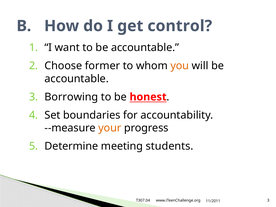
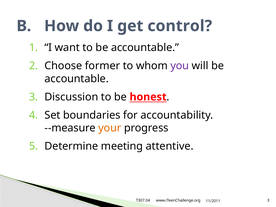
you colour: orange -> purple
Borrowing: Borrowing -> Discussion
students: students -> attentive
